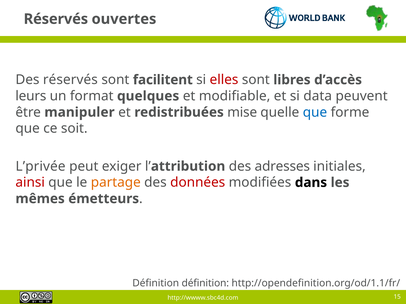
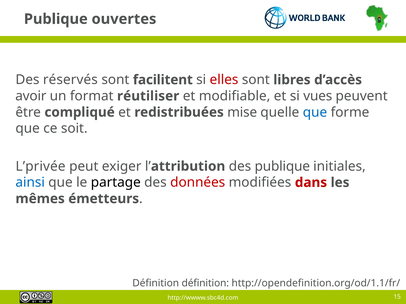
Réservés at (56, 19): Réservés -> Publique
leurs: leurs -> avoir
quelques: quelques -> réutiliser
data: data -> vues
manipuler: manipuler -> compliqué
des adresses: adresses -> publique
ainsi colour: red -> blue
partage colour: orange -> black
dans colour: black -> red
